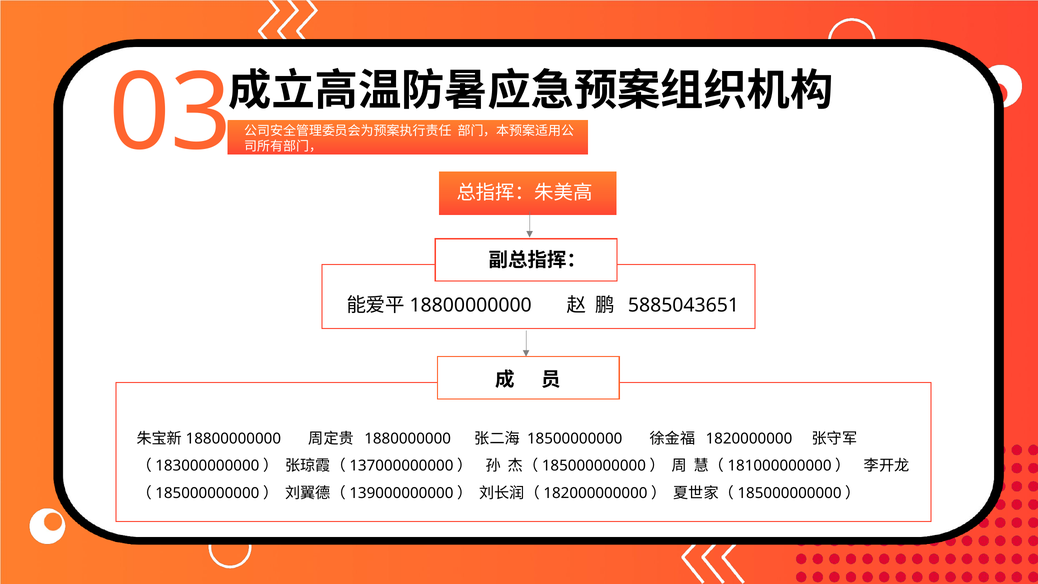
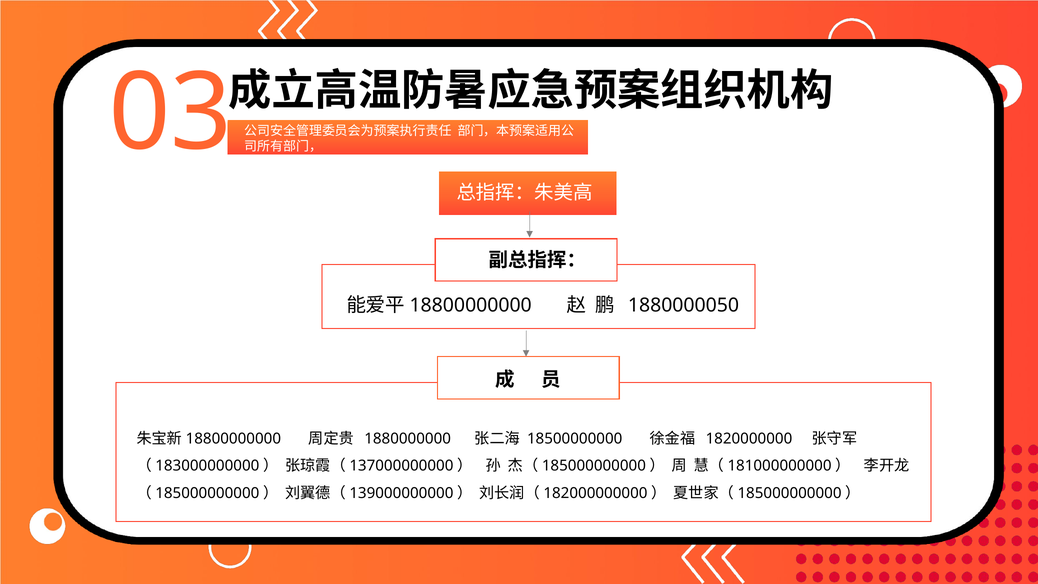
5885043651: 5885043651 -> 1880000050
